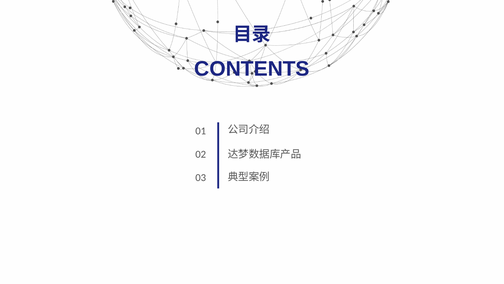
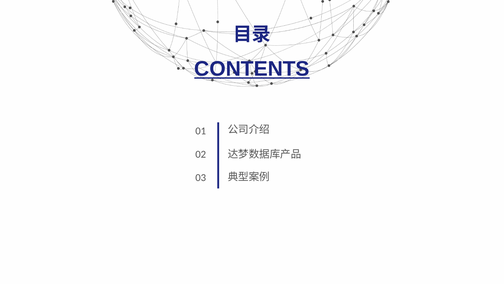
CONTENTS underline: none -> present
